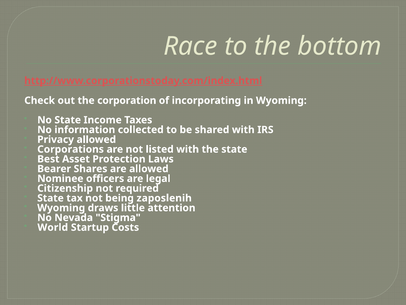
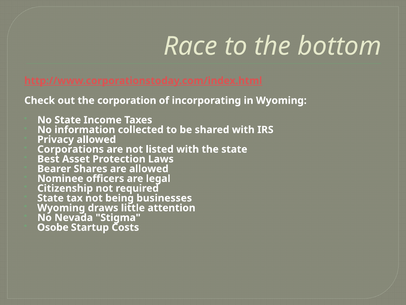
zaposlenih: zaposlenih -> businesses
World: World -> Osobe
